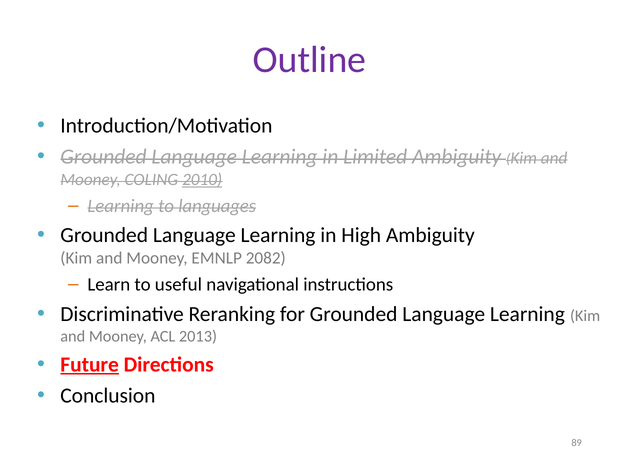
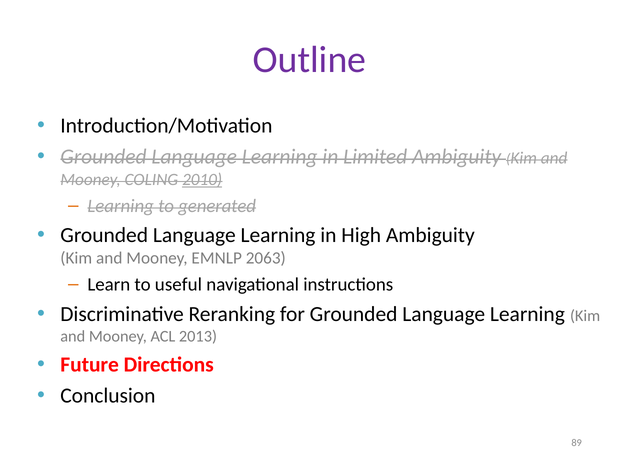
languages: languages -> generated
2082: 2082 -> 2063
Future underline: present -> none
